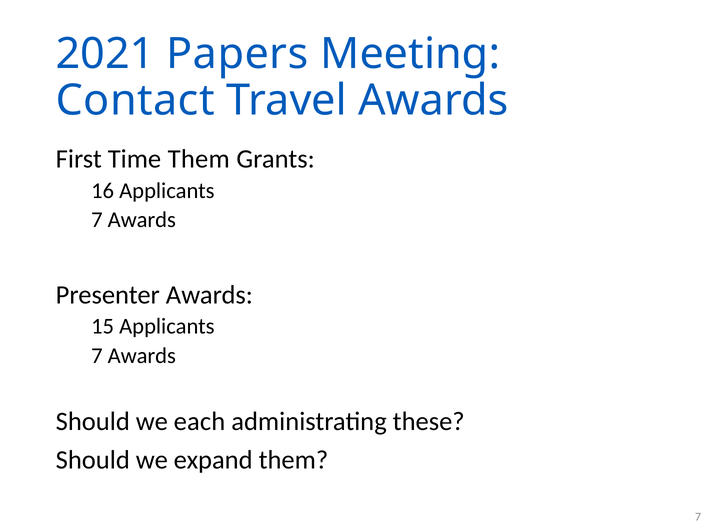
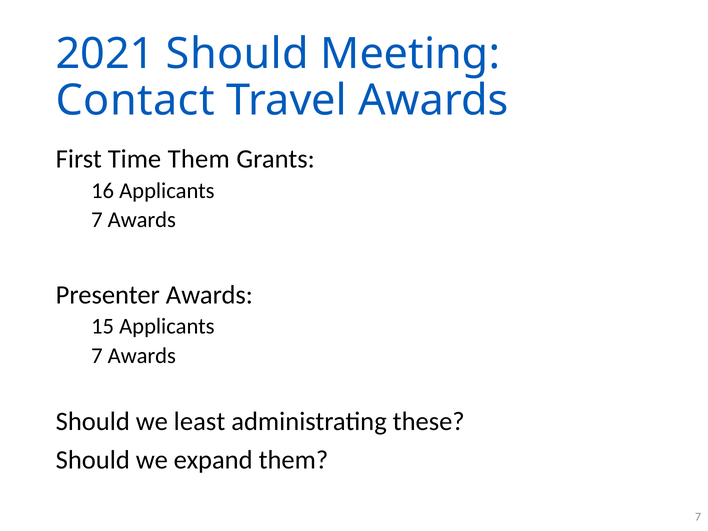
2021 Papers: Papers -> Should
each: each -> least
